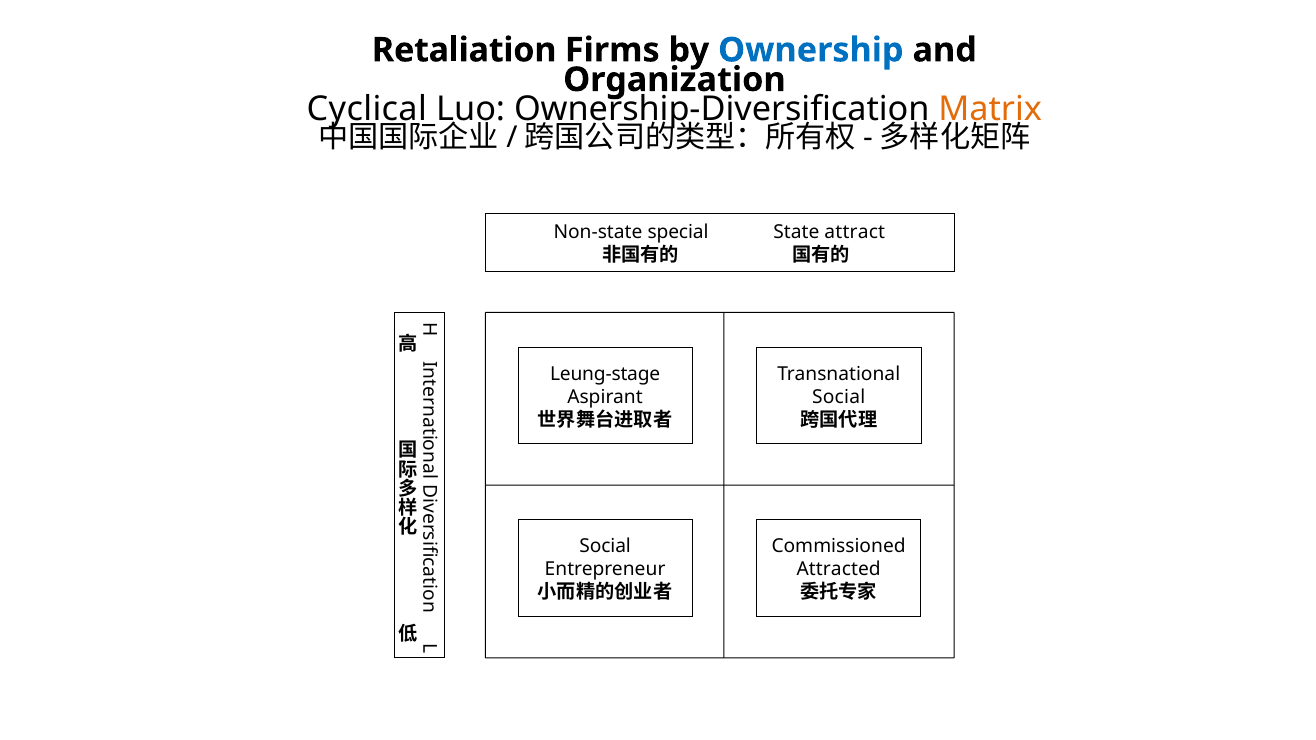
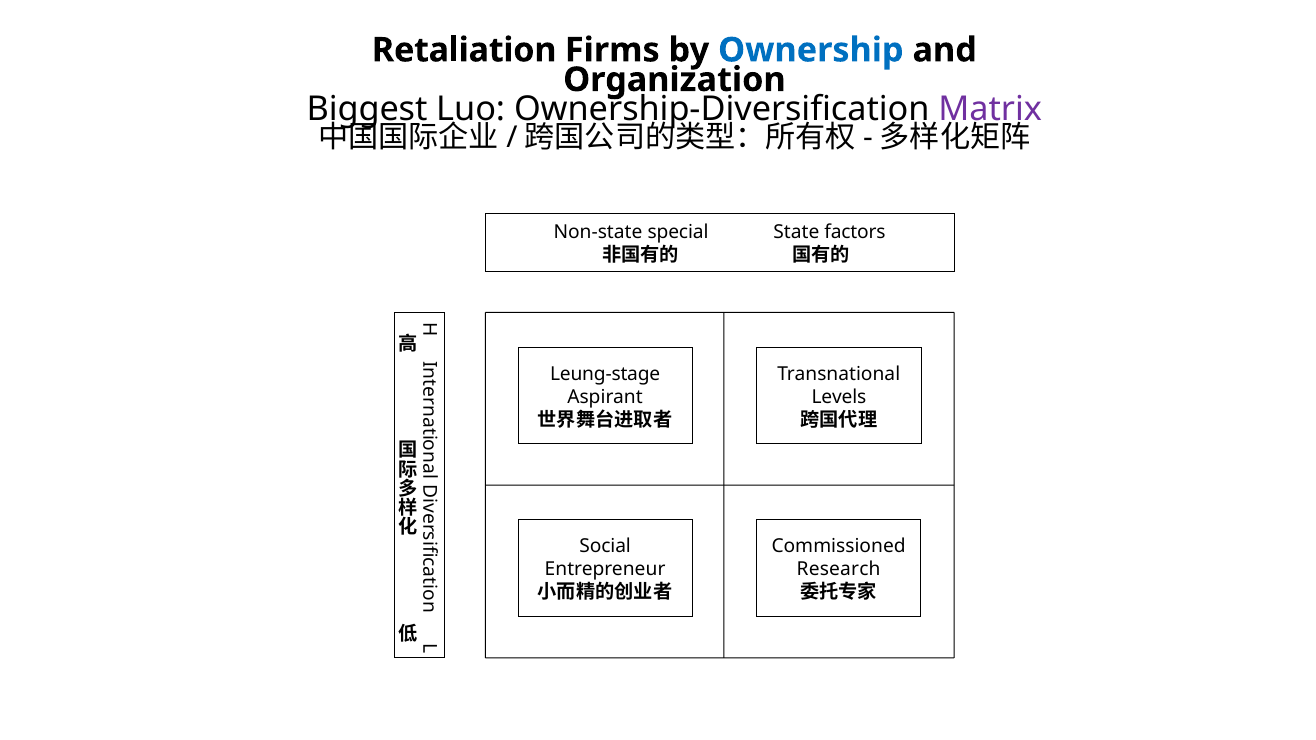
Cyclical: Cyclical -> Biggest
Matrix colour: orange -> purple
attract: attract -> factors
Social at (839, 397): Social -> Levels
Attracted: Attracted -> Research
